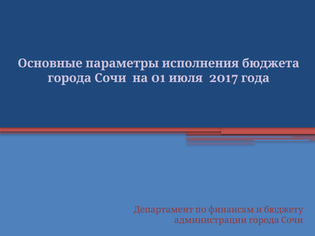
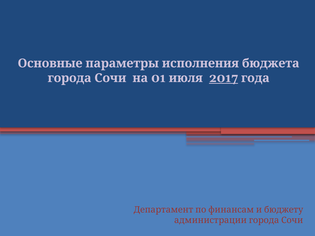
2017 underline: none -> present
